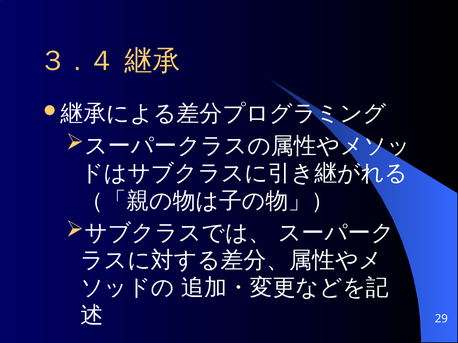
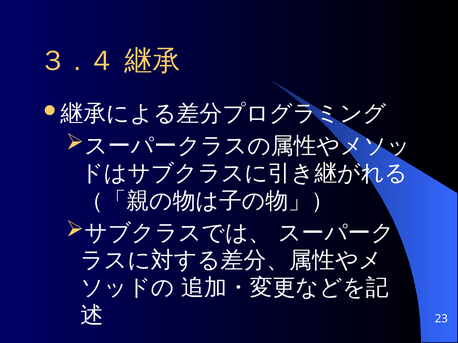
29: 29 -> 23
